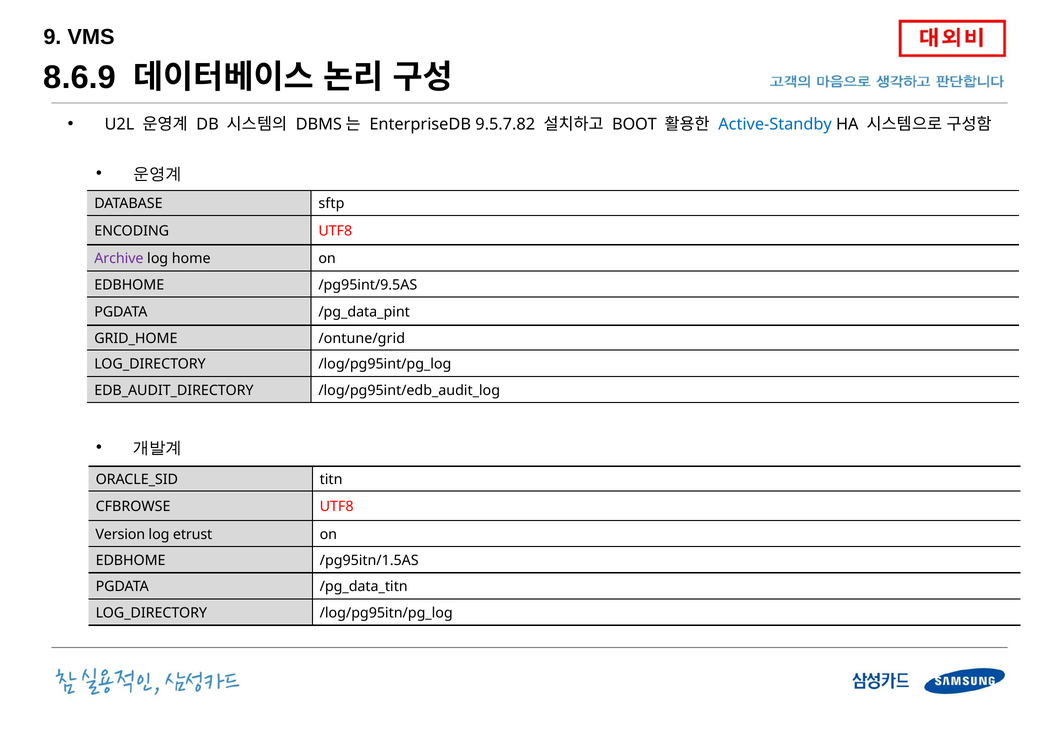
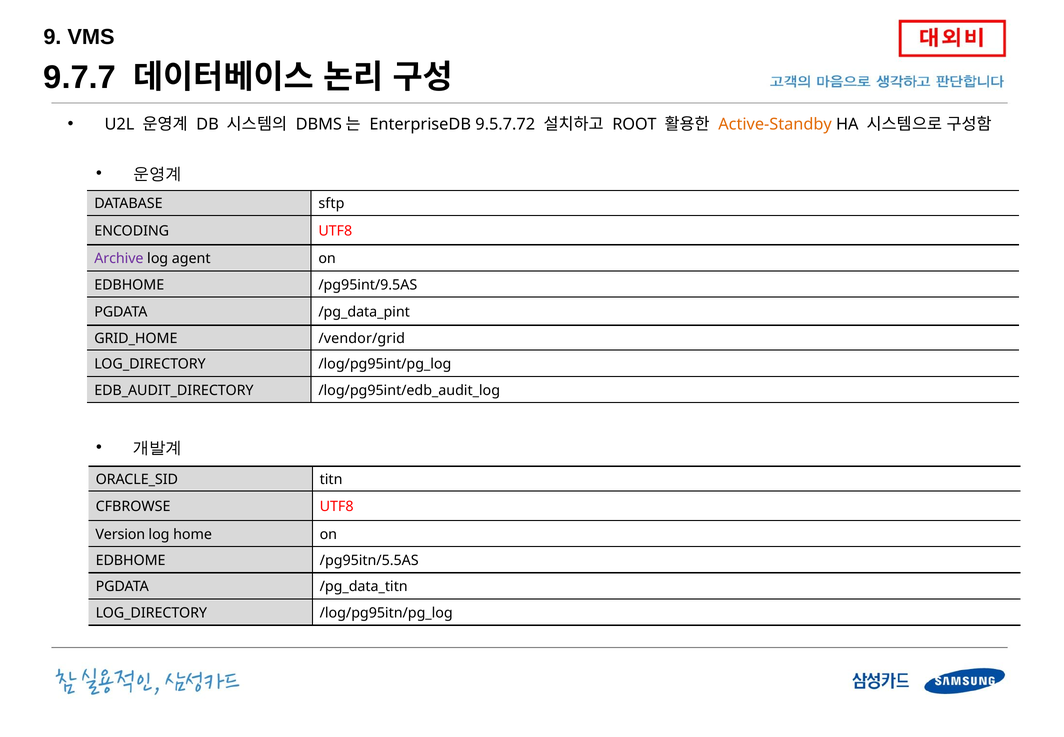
8.6.9: 8.6.9 -> 9.7.7
9.5.7.82: 9.5.7.82 -> 9.5.7.72
BOOT: BOOT -> ROOT
Active-Standby colour: blue -> orange
home: home -> agent
/ontune/grid: /ontune/grid -> /vendor/grid
etrust: etrust -> home
/pg95itn/1.5AS: /pg95itn/1.5AS -> /pg95itn/5.5AS
